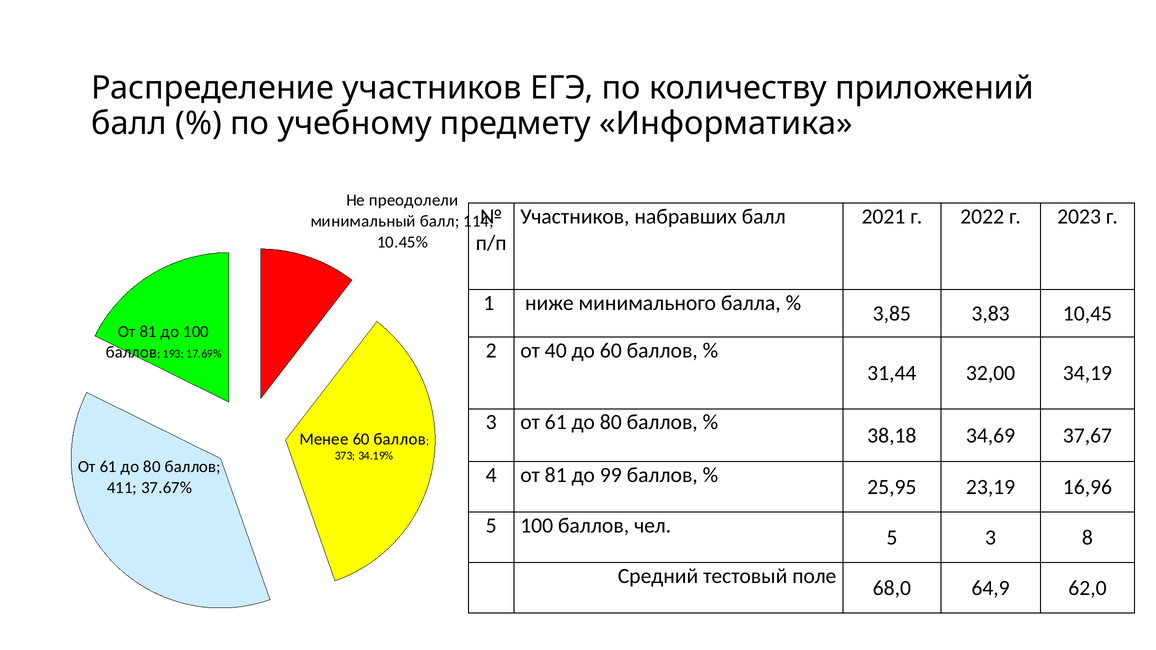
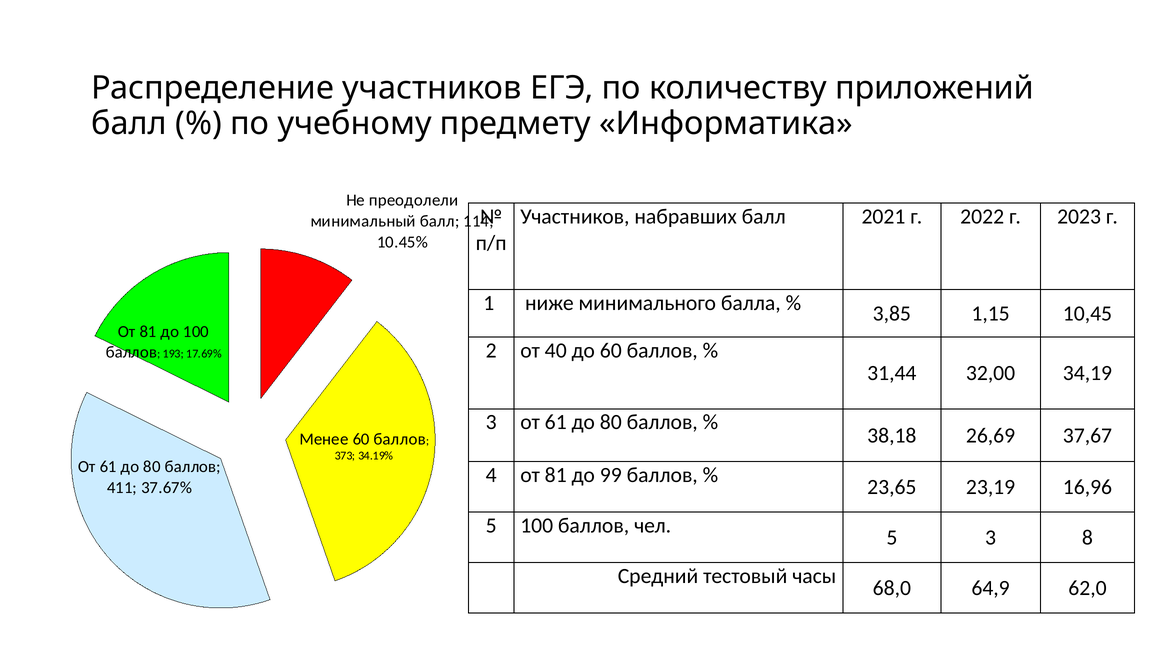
3,83: 3,83 -> 1,15
34,69: 34,69 -> 26,69
25,95: 25,95 -> 23,65
поле: поле -> часы
